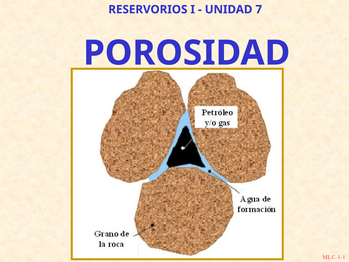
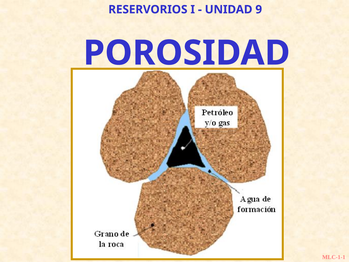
7: 7 -> 9
